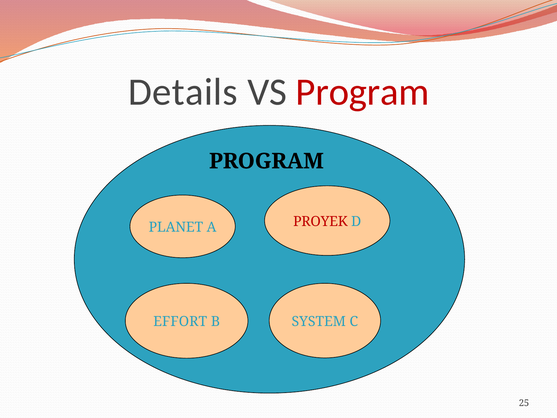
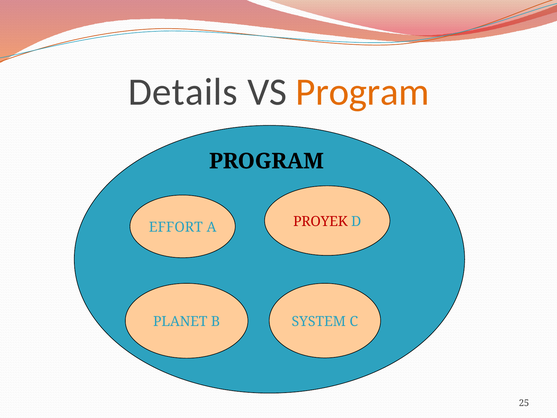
Program at (362, 92) colour: red -> orange
PLANET: PLANET -> EFFORT
EFFORT: EFFORT -> PLANET
